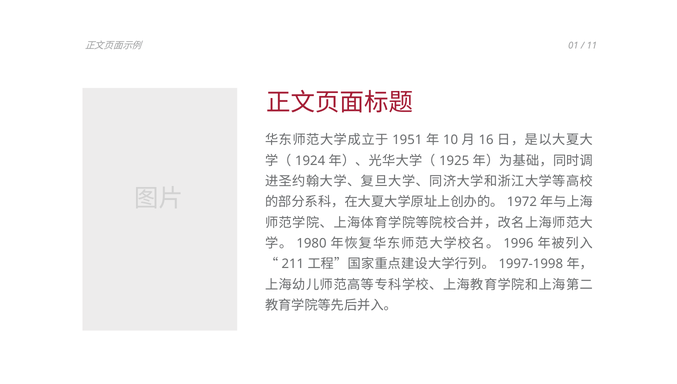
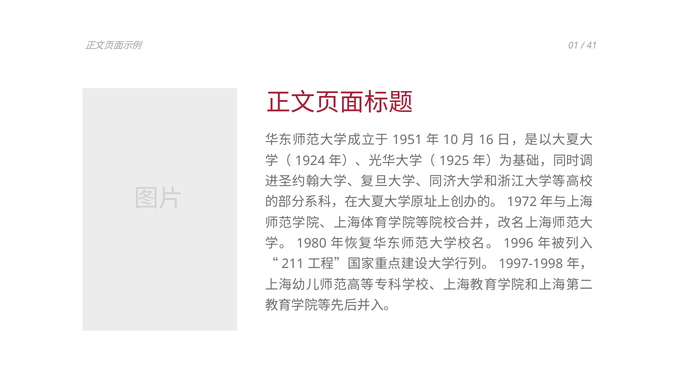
11: 11 -> 41
